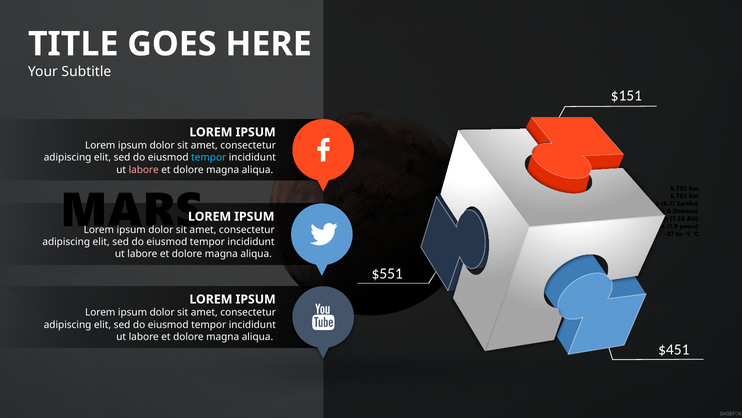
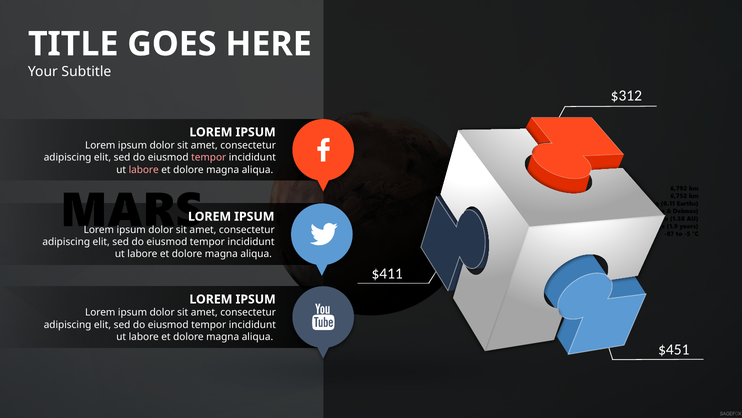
$151: $151 -> $312
tempor at (209, 157) colour: light blue -> pink
$551: $551 -> $411
